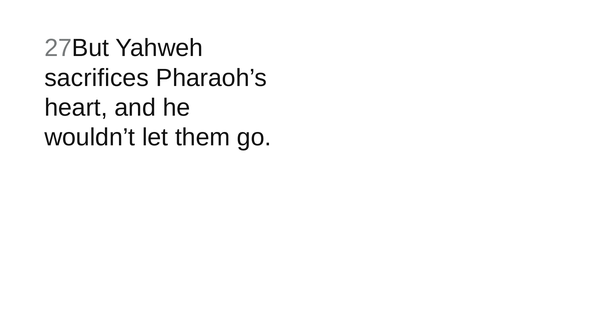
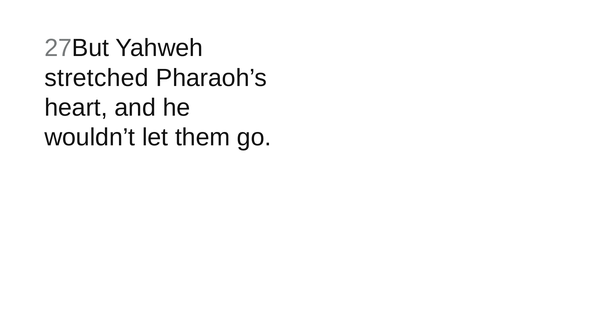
sacrifices: sacrifices -> stretched
